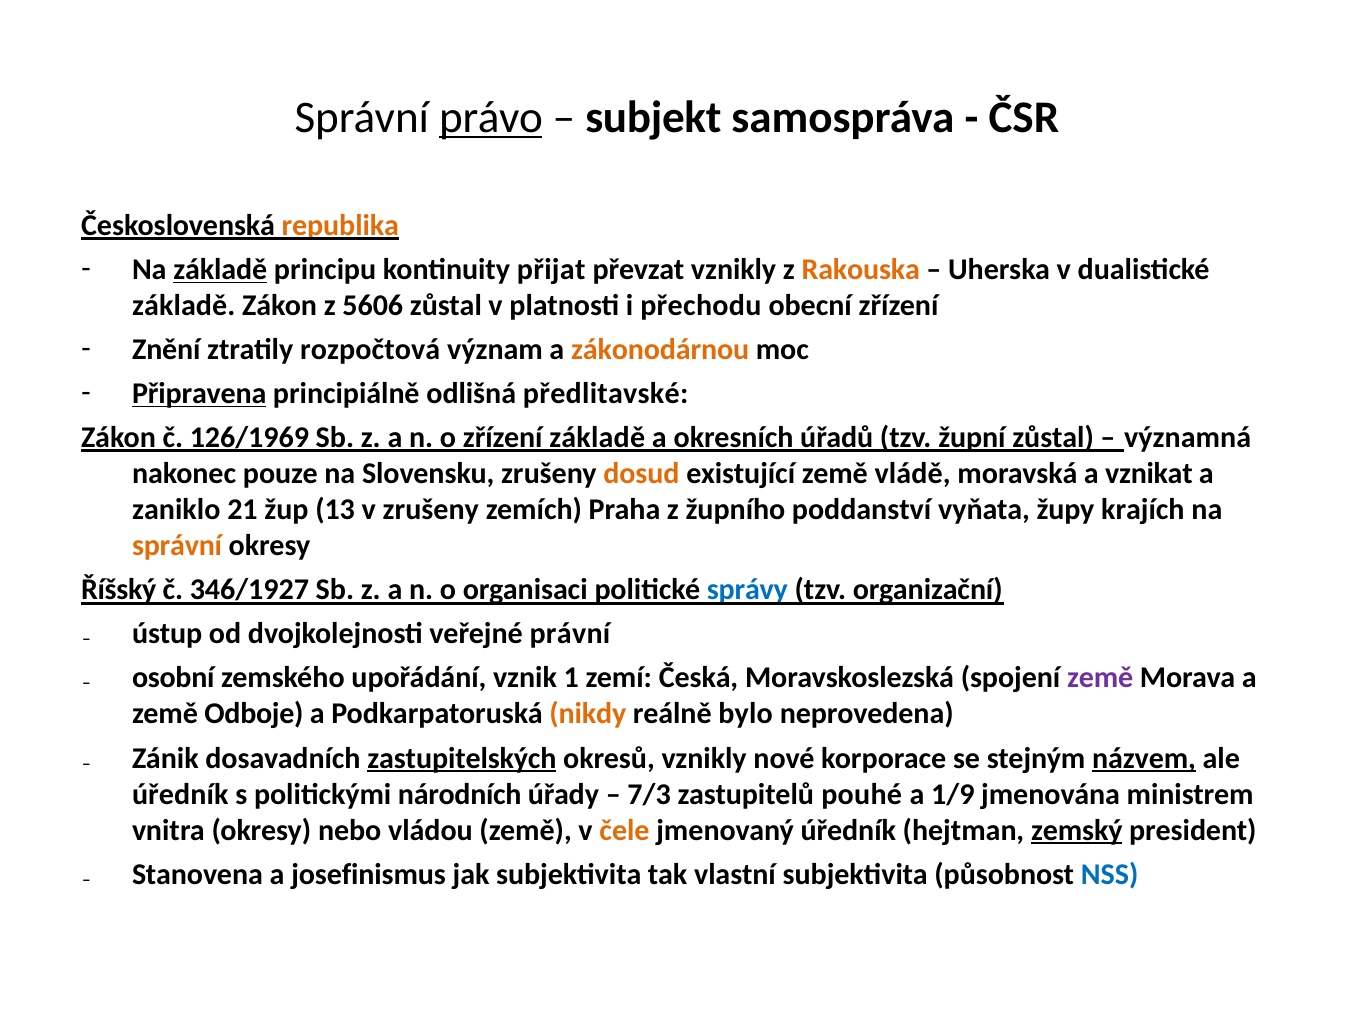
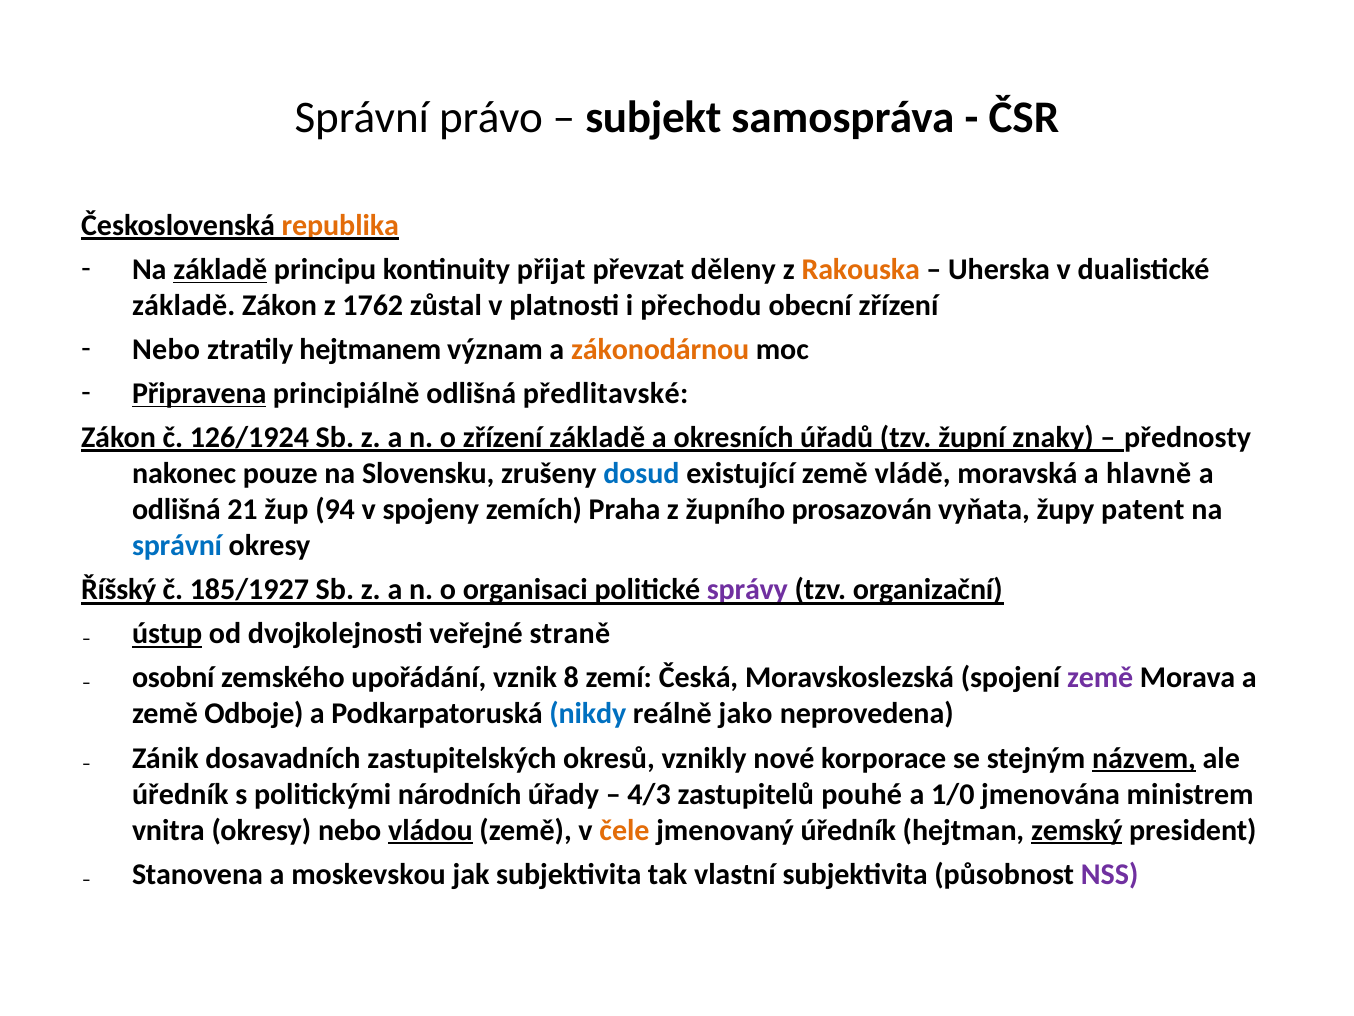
právo underline: present -> none
převzat vznikly: vznikly -> děleny
5606: 5606 -> 1762
Znění at (166, 349): Znění -> Nebo
rozpočtová: rozpočtová -> hejtmanem
126/1969: 126/1969 -> 126/1924
župní zůstal: zůstal -> znaky
významná: významná -> přednosty
dosud colour: orange -> blue
vznikat: vznikat -> hlavně
zaniklo at (176, 510): zaniklo -> odlišná
13: 13 -> 94
v zrušeny: zrušeny -> spojeny
poddanství: poddanství -> prosazován
krajích: krajích -> patent
správní at (177, 546) colour: orange -> blue
346/1927: 346/1927 -> 185/1927
správy colour: blue -> purple
ústup underline: none -> present
právní: právní -> straně
1: 1 -> 8
nikdy colour: orange -> blue
bylo: bylo -> jako
zastupitelských underline: present -> none
7/3: 7/3 -> 4/3
1/9: 1/9 -> 1/0
vládou underline: none -> present
josefinismus: josefinismus -> moskevskou
NSS colour: blue -> purple
